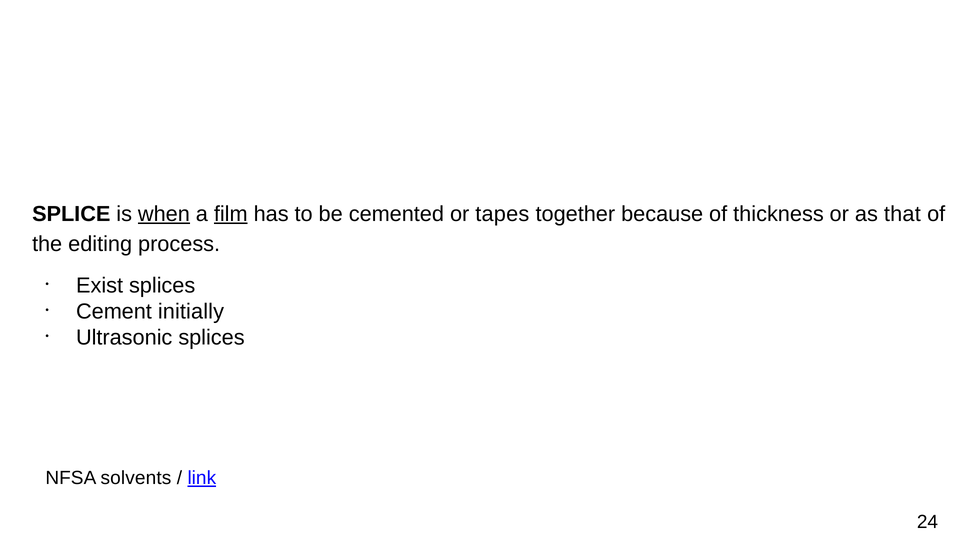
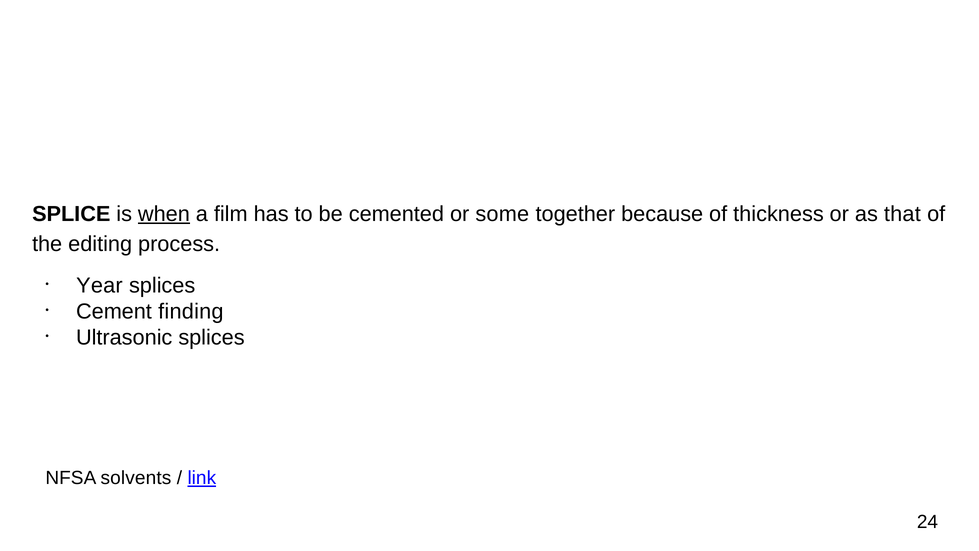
film underline: present -> none
tapes: tapes -> some
Exist: Exist -> Year
initially: initially -> finding
